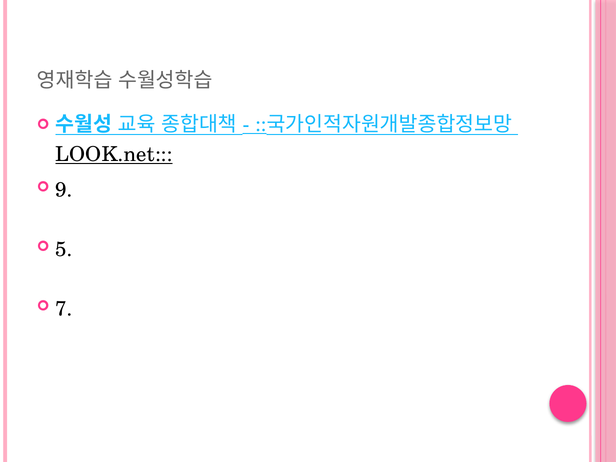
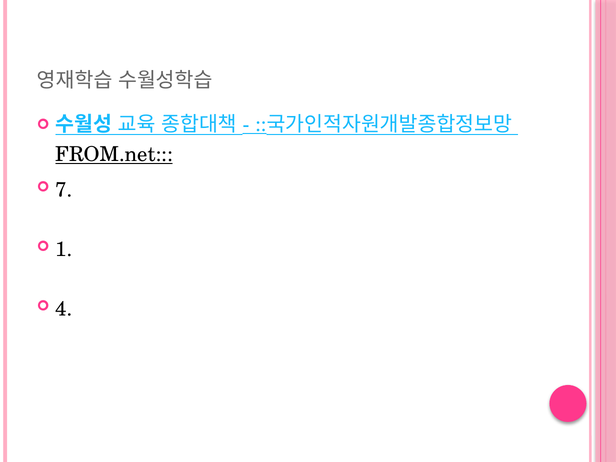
LOOK.net: LOOK.net -> FROM.net
9: 9 -> 7
5: 5 -> 1
7: 7 -> 4
